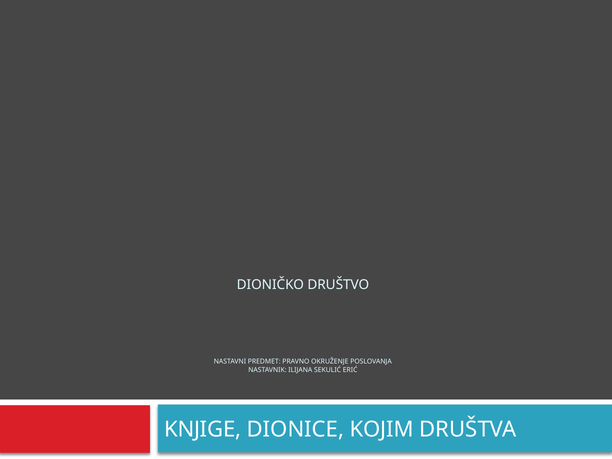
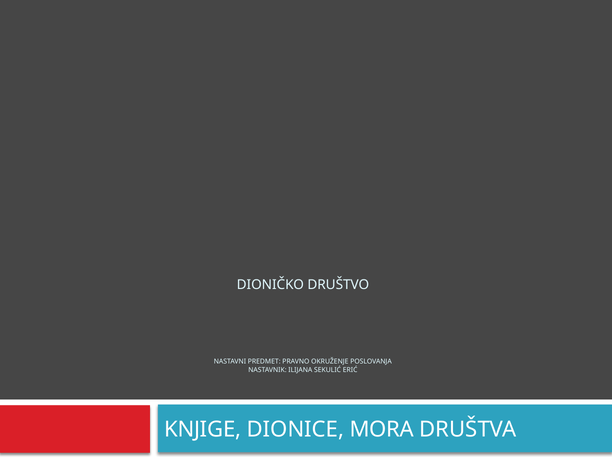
KOJIM: KOJIM -> MORA
